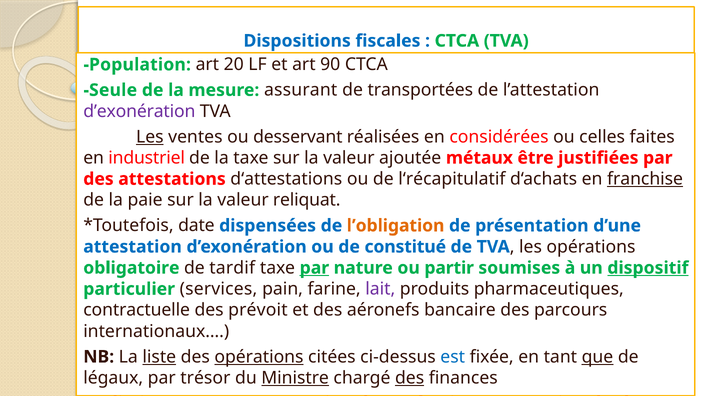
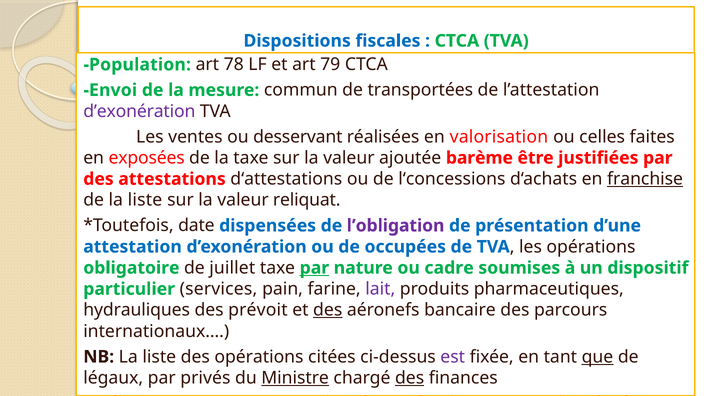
20: 20 -> 78
90: 90 -> 79
Seule: Seule -> Envoi
assurant: assurant -> commun
Les at (150, 137) underline: present -> none
considérées: considérées -> valorisation
industriel: industriel -> exposées
métaux: métaux -> barème
l‘récapitulatif: l‘récapitulatif -> l‘concessions
de la paie: paie -> liste
l’obligation colour: orange -> purple
constitué: constitué -> occupées
tardif: tardif -> juillet
partir: partir -> cadre
dispositif underline: present -> none
contractuelle: contractuelle -> hydrauliques
des at (328, 310) underline: none -> present
liste at (159, 357) underline: present -> none
opérations at (259, 357) underline: present -> none
est colour: blue -> purple
trésor: trésor -> privés
